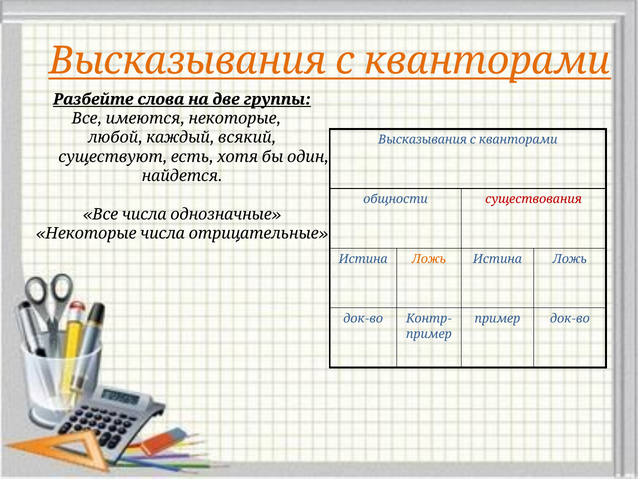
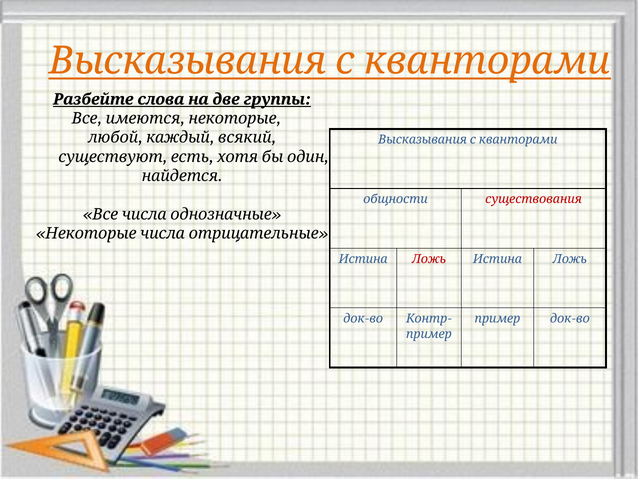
Ложь at (429, 259) colour: orange -> red
